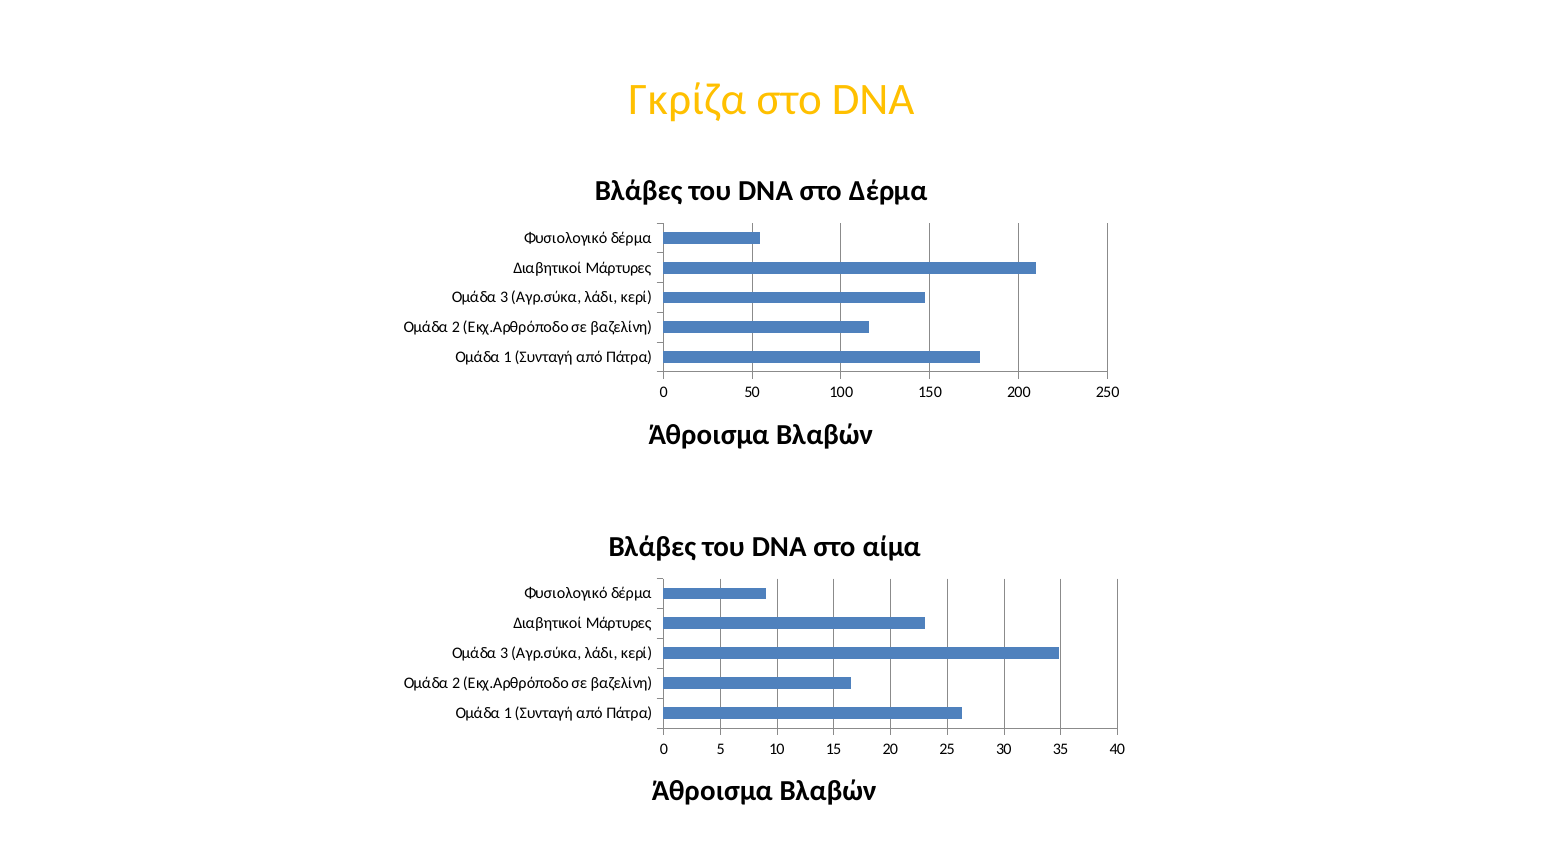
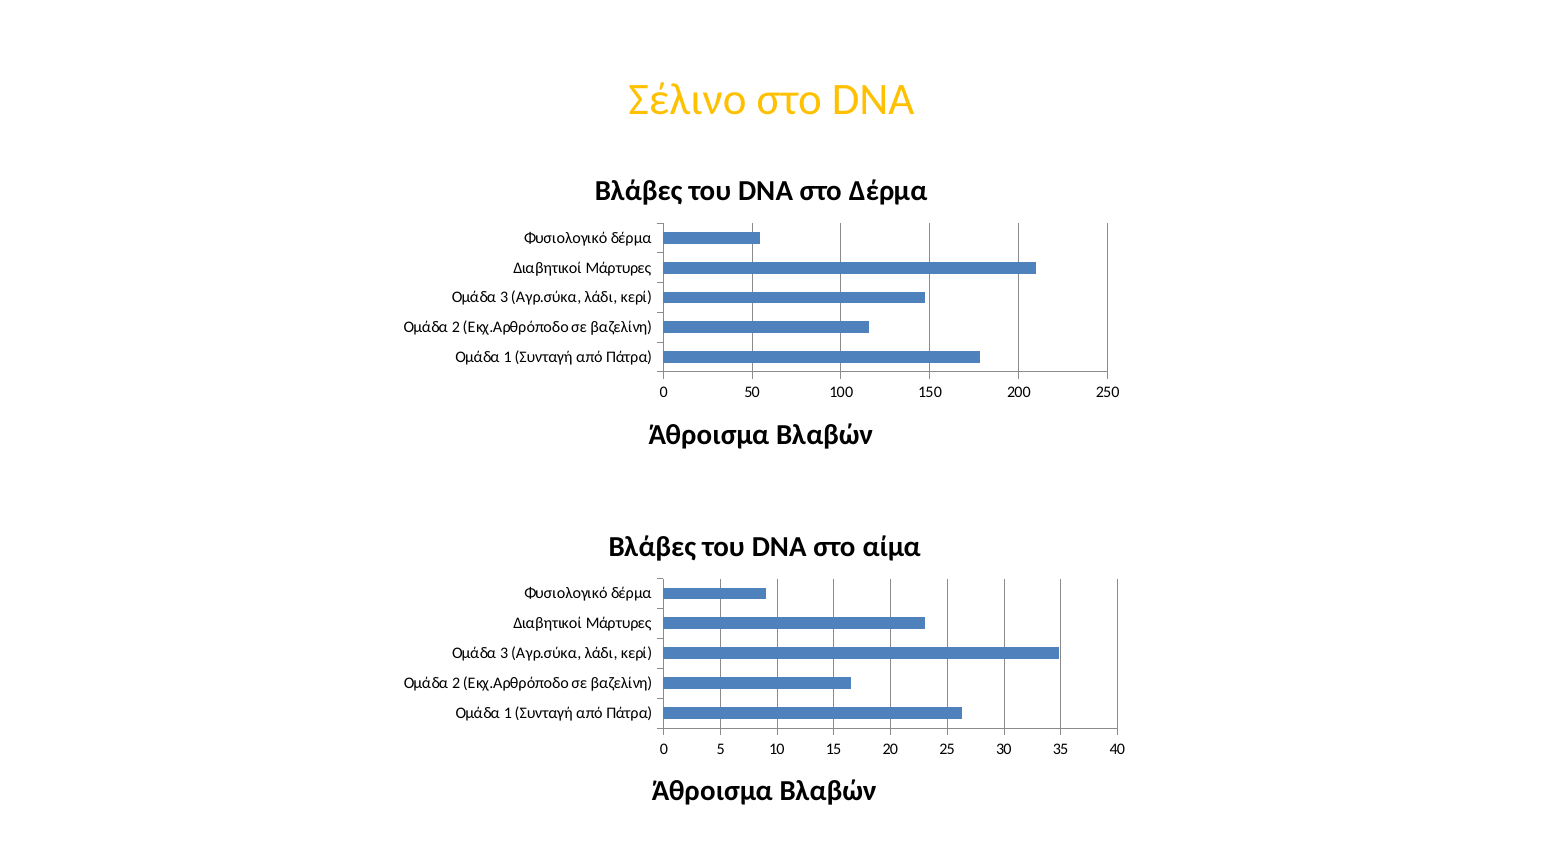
Γκρίζα: Γκρίζα -> Σέλινο
